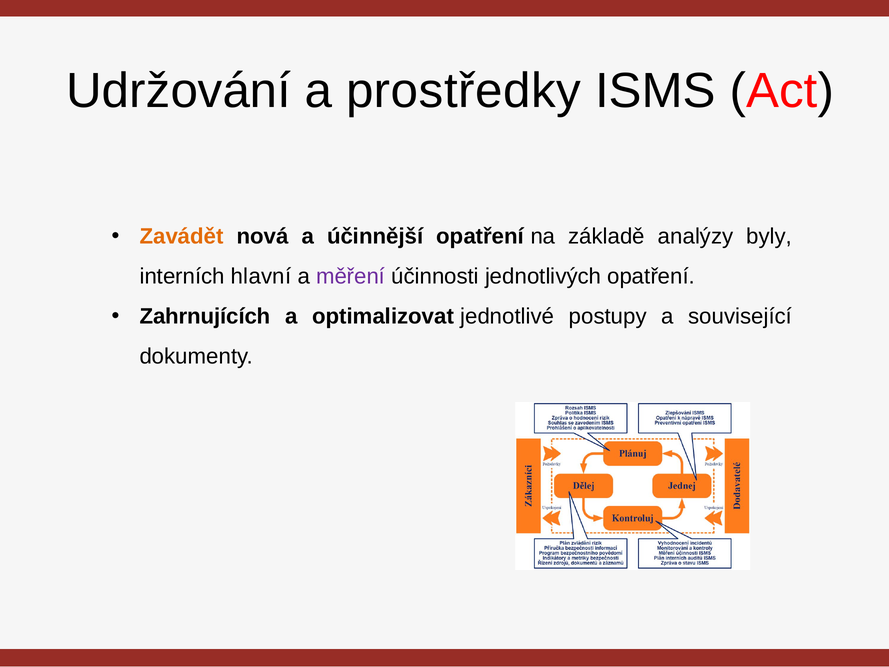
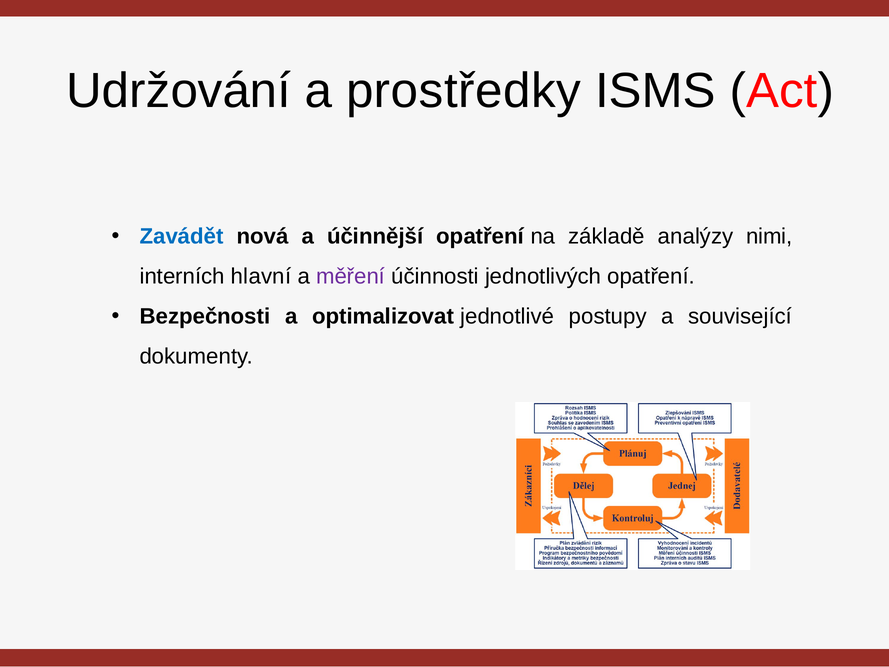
Zavádět colour: orange -> blue
byly: byly -> nimi
Zahrnujících: Zahrnujících -> Bezpečnosti
